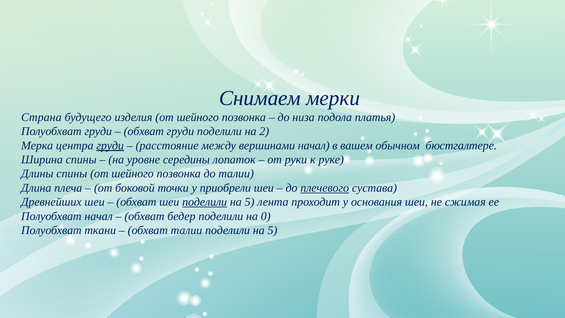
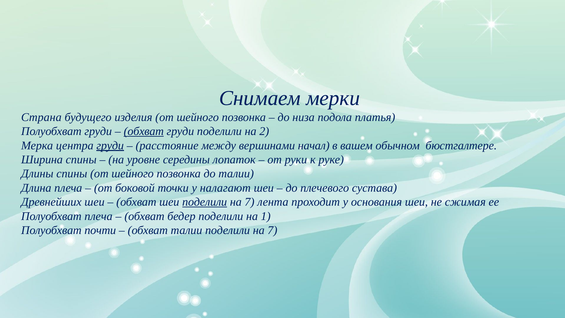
обхват at (144, 131) underline: none -> present
приобрели: приобрели -> налагают
плечевого underline: present -> none
5 at (250, 202): 5 -> 7
Полуобхват начал: начал -> плеча
0: 0 -> 1
ткани: ткани -> почти
талии поделили на 5: 5 -> 7
